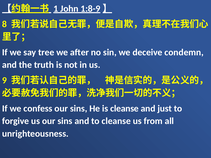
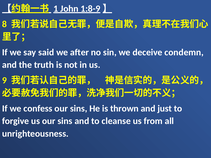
tree: tree -> said
is cleanse: cleanse -> thrown
